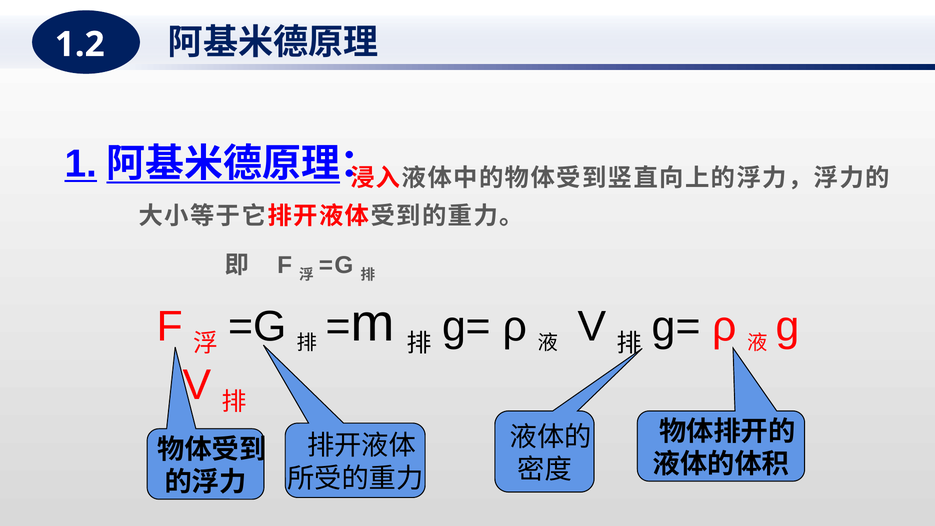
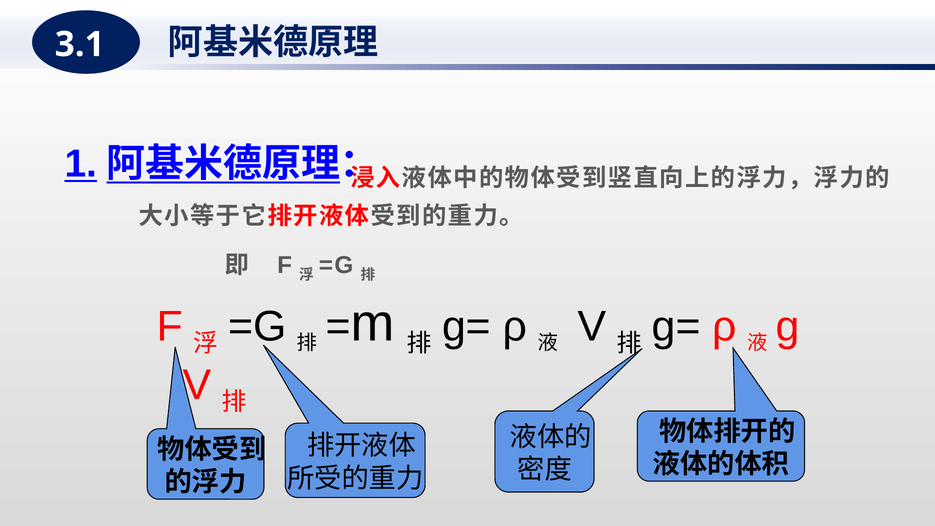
1.2: 1.2 -> 3.1
